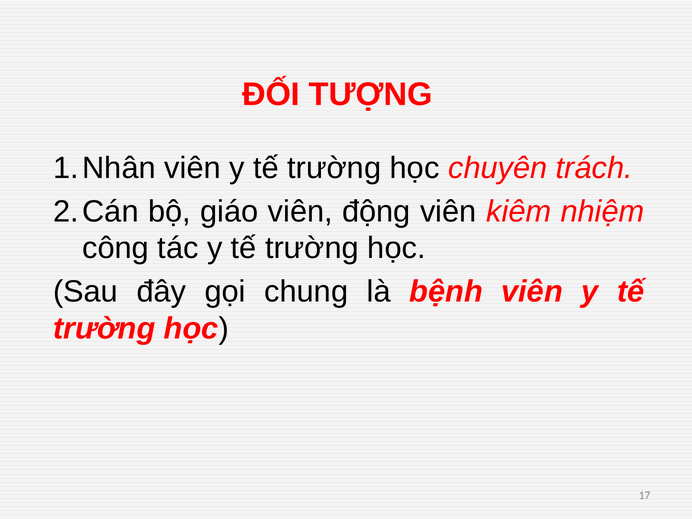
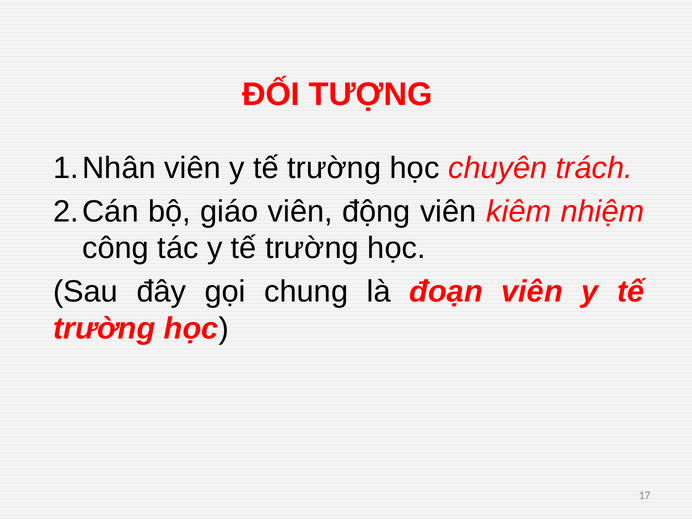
bệnh: bệnh -> đoạn
